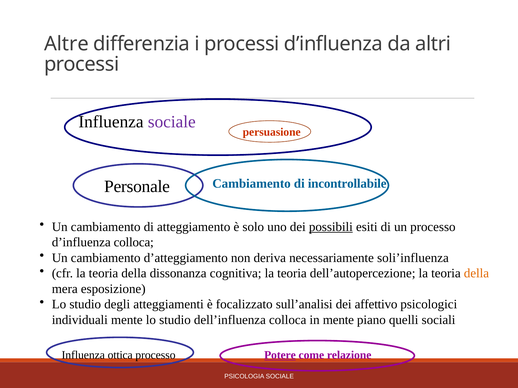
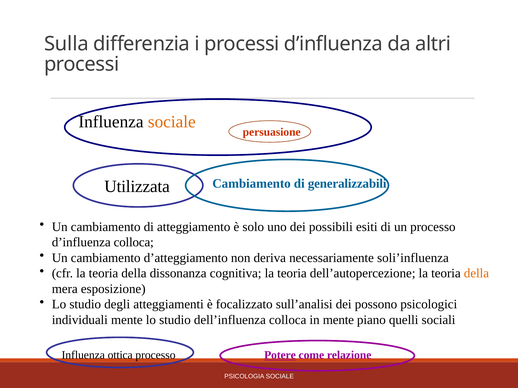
Altre: Altre -> Sulla
sociale at (172, 122) colour: purple -> orange
Personale: Personale -> Utilizzata
incontrollabile: incontrollabile -> generalizzabili
possibili underline: present -> none
affettivo: affettivo -> possono
